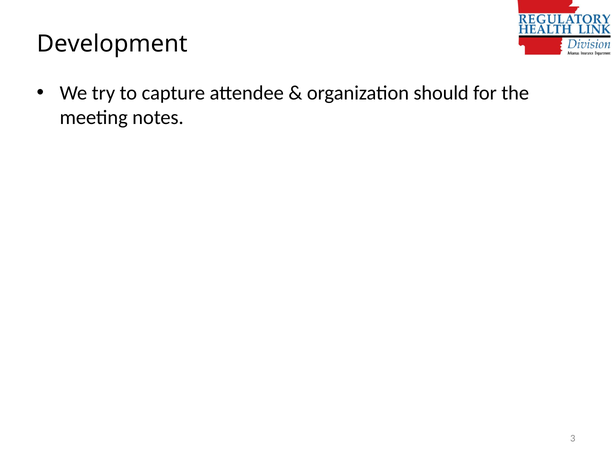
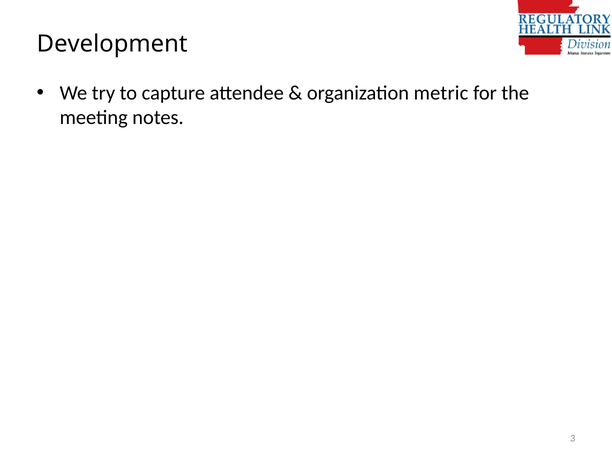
should: should -> metric
